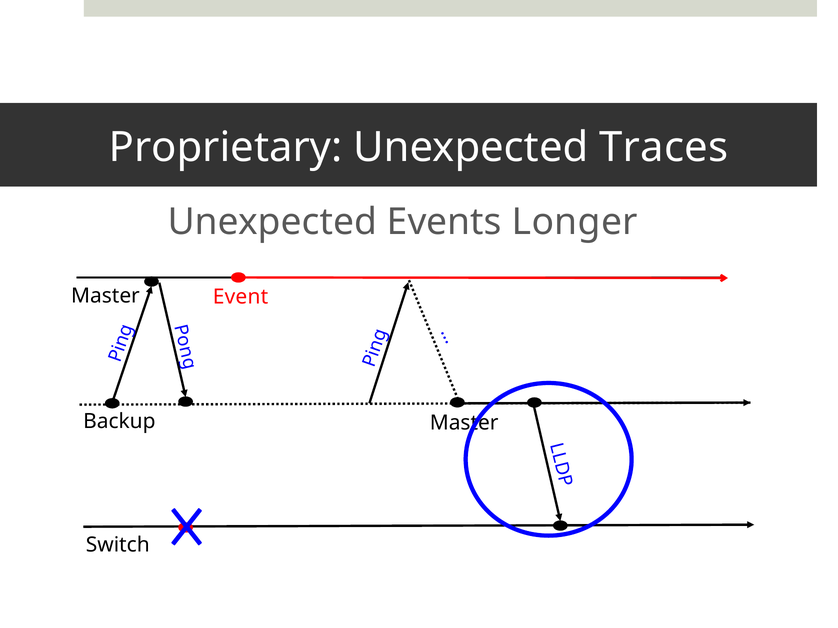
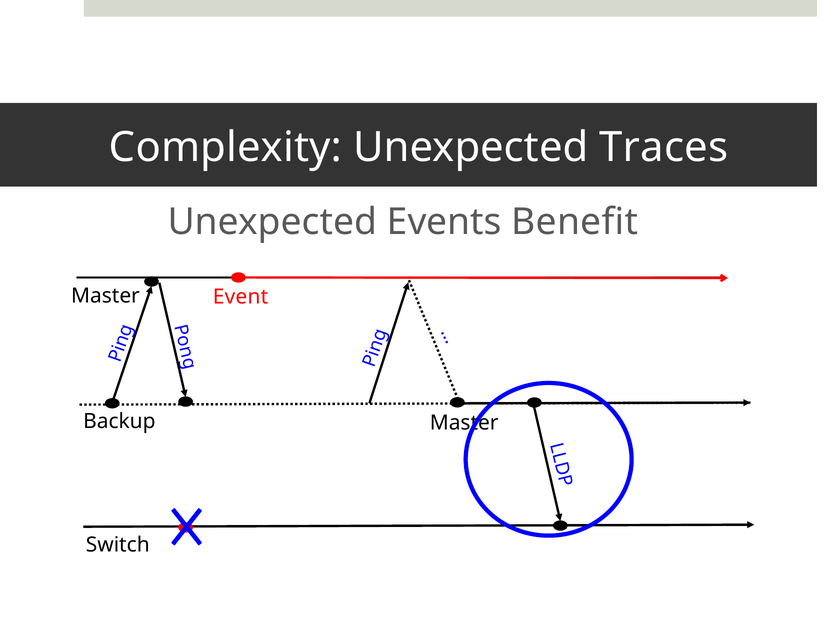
Proprietary: Proprietary -> Complexity
Longer: Longer -> Benefit
